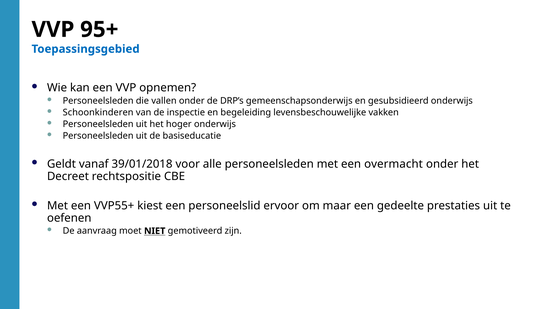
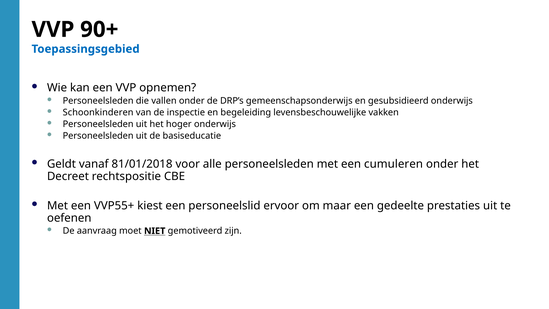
95+: 95+ -> 90+
39/01/2018: 39/01/2018 -> 81/01/2018
overmacht: overmacht -> cumuleren
